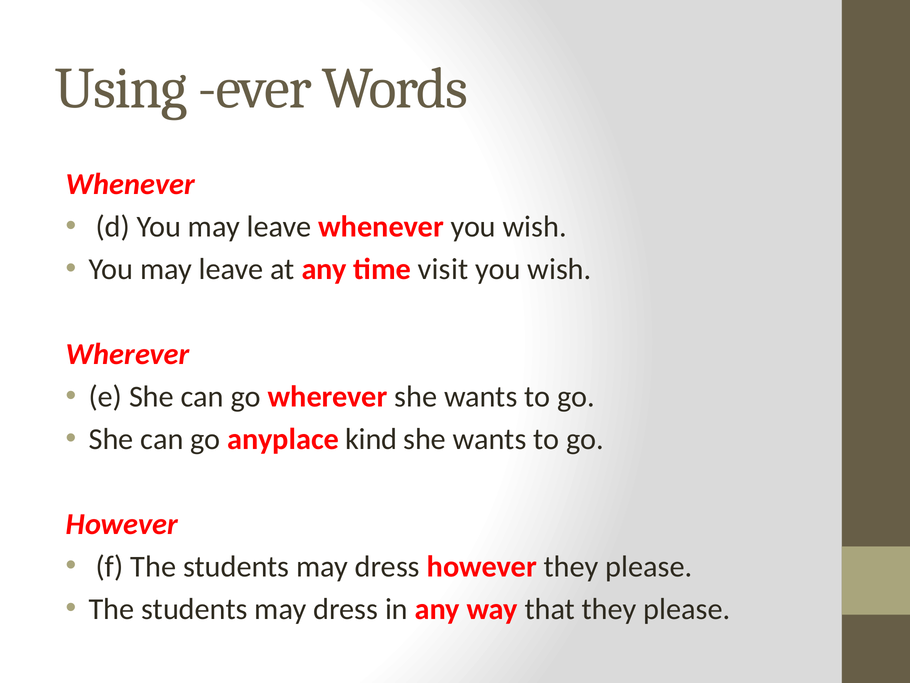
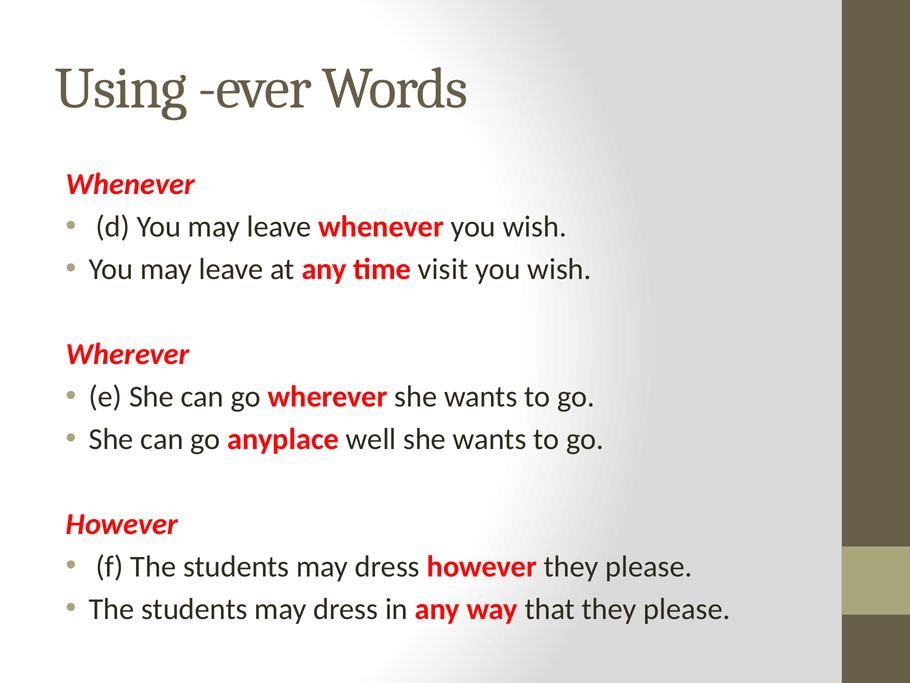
kind: kind -> well
